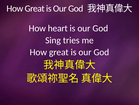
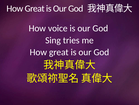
heart: heart -> voice
